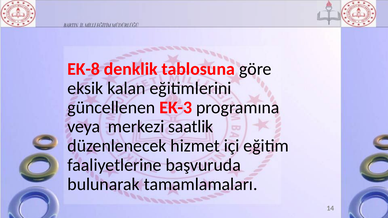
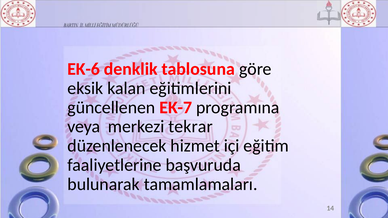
EK-8: EK-8 -> EK-6
EK-3: EK-3 -> EK-7
saatlik: saatlik -> tekrar
